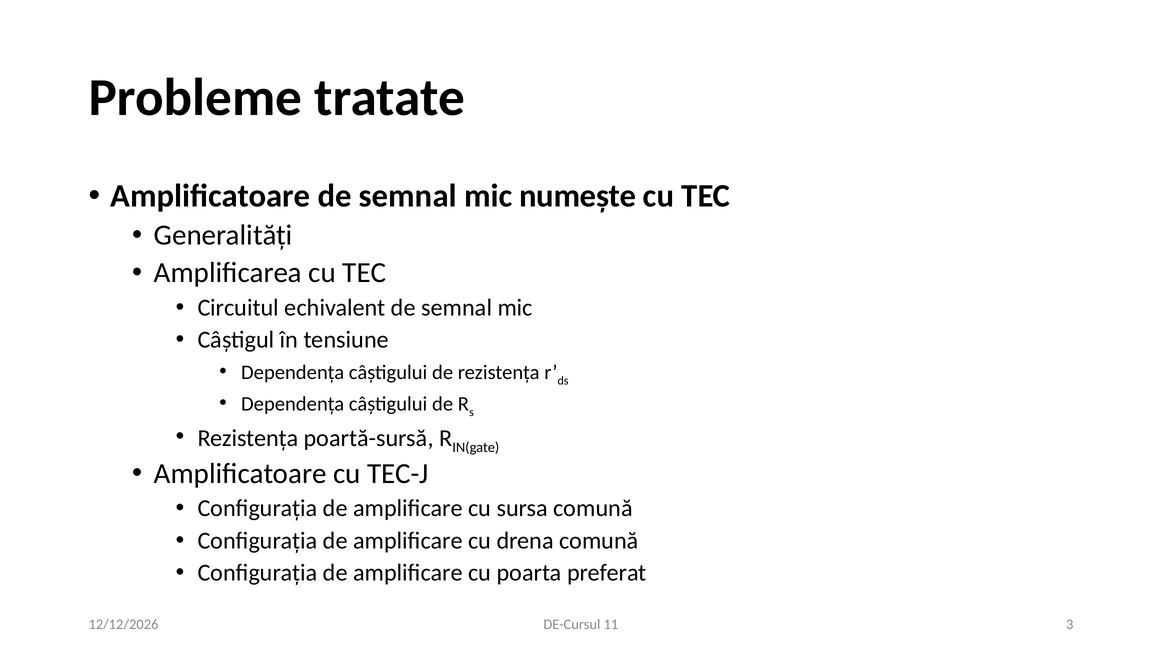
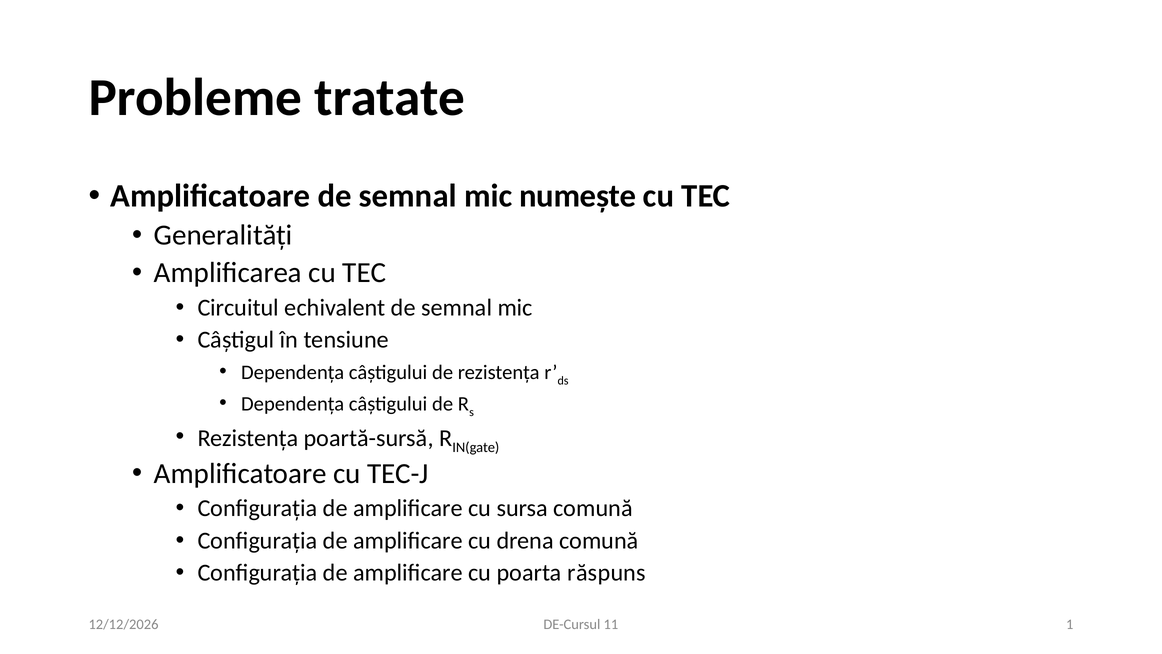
preferat: preferat -> răspuns
3: 3 -> 1
